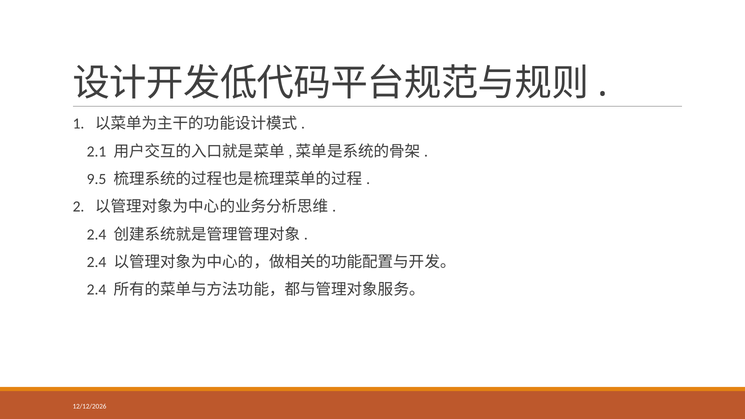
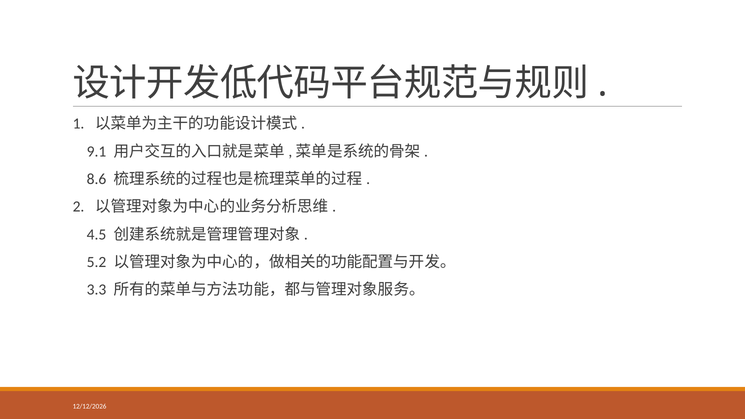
2.1: 2.1 -> 9.1
9.5: 9.5 -> 8.6
2.4 at (96, 234): 2.4 -> 4.5
2.4 at (96, 262): 2.4 -> 5.2
2.4 at (96, 290): 2.4 -> 3.3
